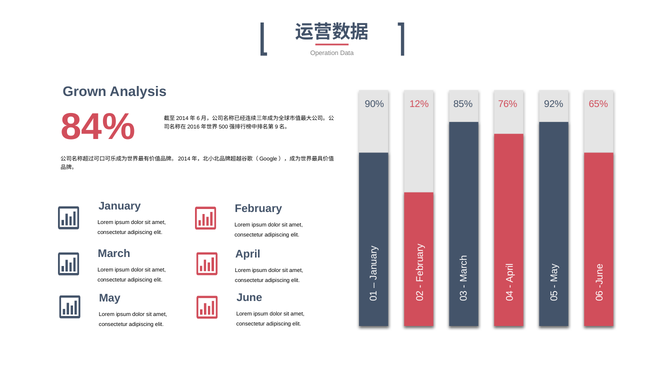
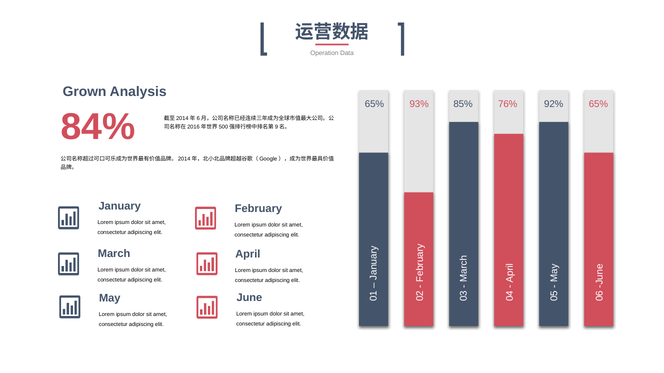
90% at (374, 104): 90% -> 65%
12%: 12% -> 93%
